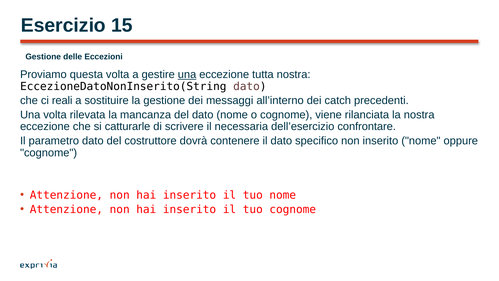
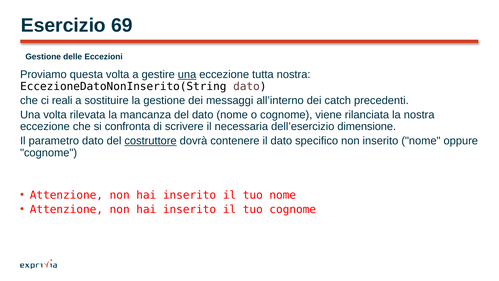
15: 15 -> 69
catturarle: catturarle -> confronta
confrontare: confrontare -> dimensione
costruttore underline: none -> present
